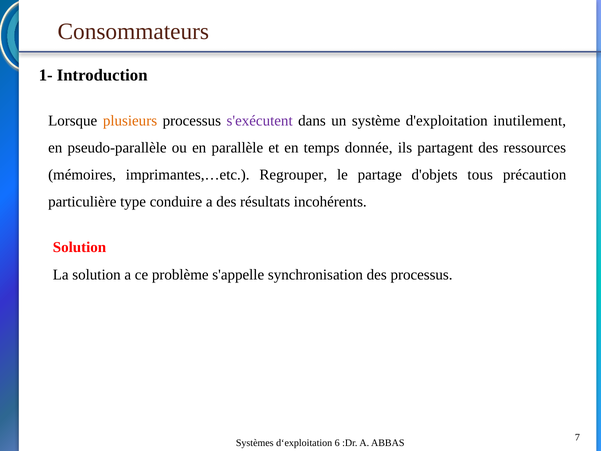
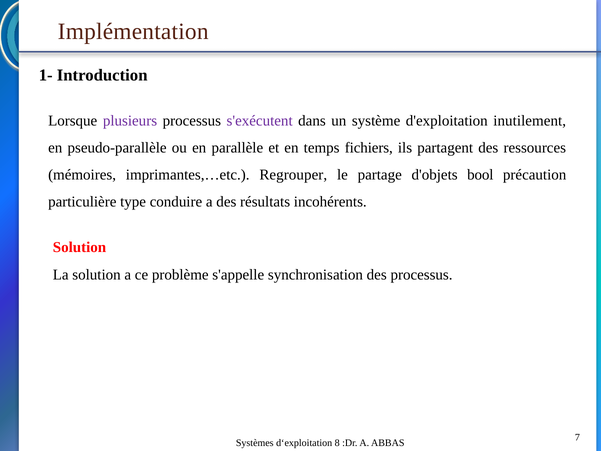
Consommateurs: Consommateurs -> Implémentation
plusieurs colour: orange -> purple
donnée: donnée -> fichiers
tous: tous -> bool
6: 6 -> 8
